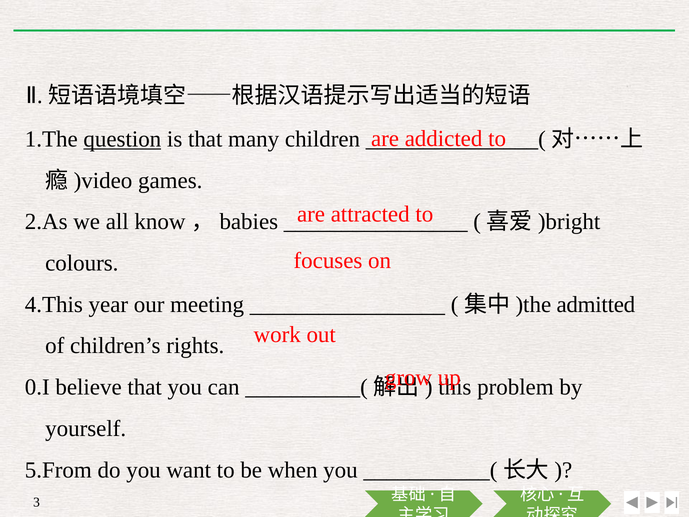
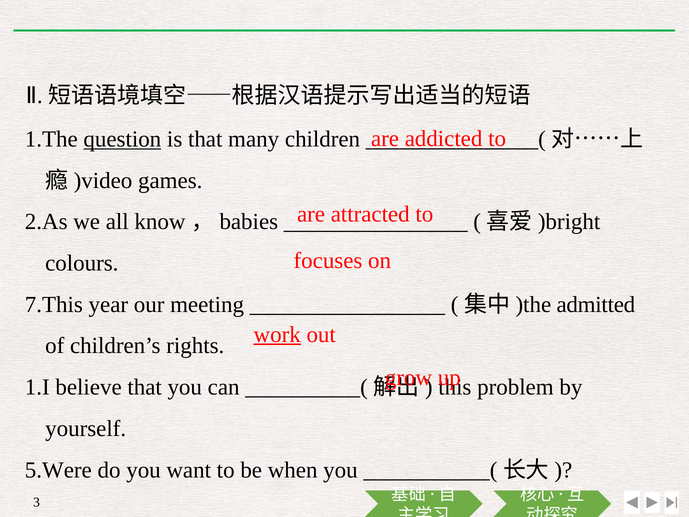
4.This: 4.This -> 7.This
work underline: none -> present
0.I: 0.I -> 1.I
5.From: 5.From -> 5.Were
